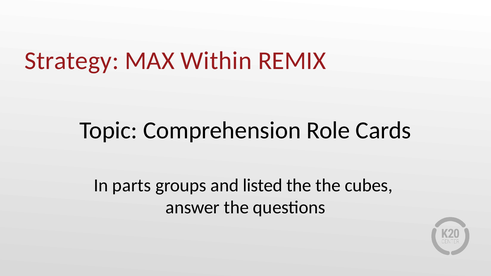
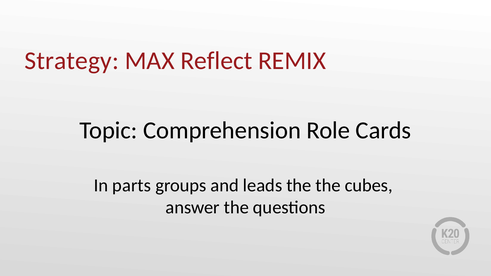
Within: Within -> Reflect
listed: listed -> leads
